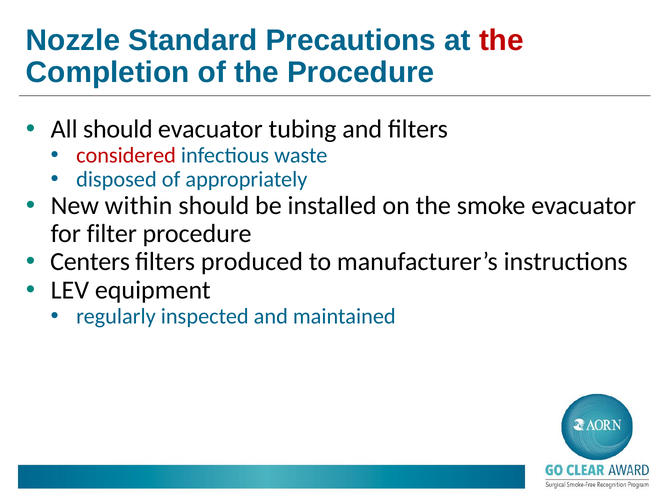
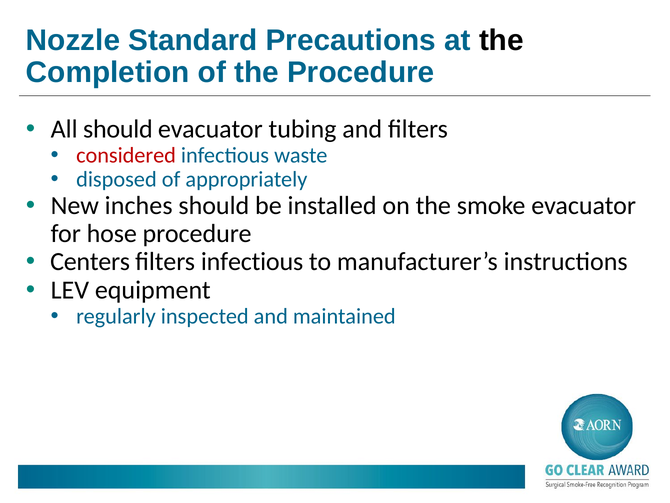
the at (501, 40) colour: red -> black
within: within -> inches
filter: filter -> hose
filters produced: produced -> infectious
